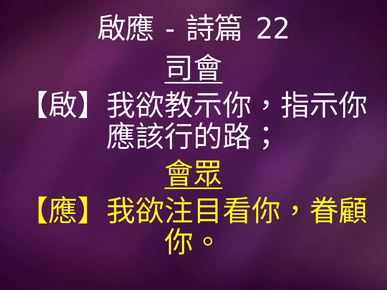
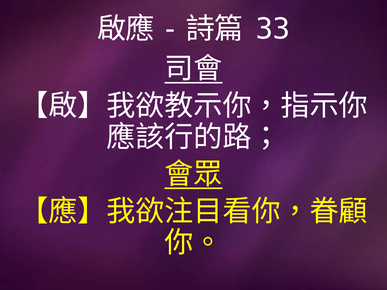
22: 22 -> 33
